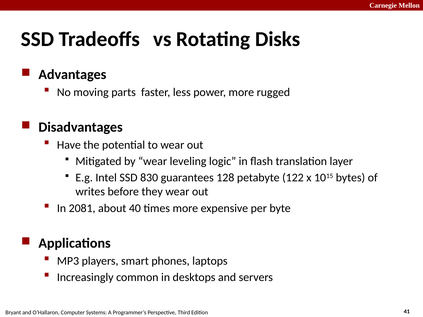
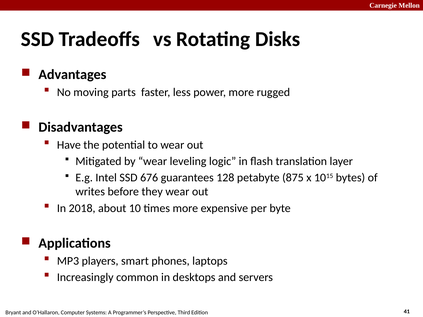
830: 830 -> 676
122: 122 -> 875
2081: 2081 -> 2018
40: 40 -> 10
